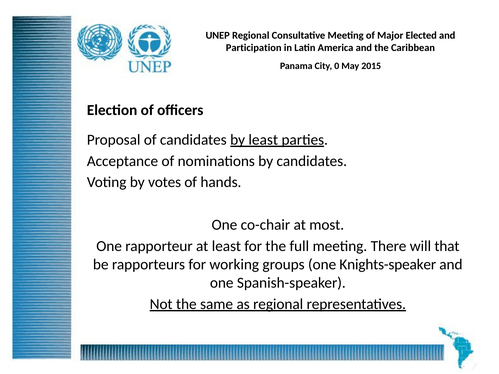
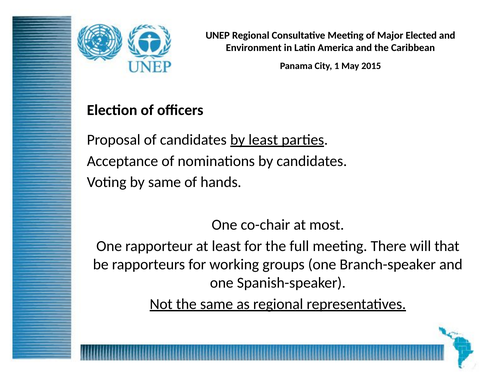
Participation: Participation -> Environment
0: 0 -> 1
by votes: votes -> same
Knights-speaker: Knights-speaker -> Branch-speaker
